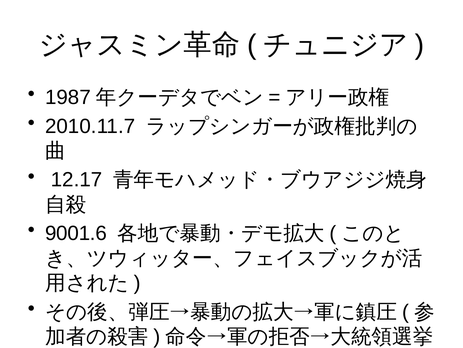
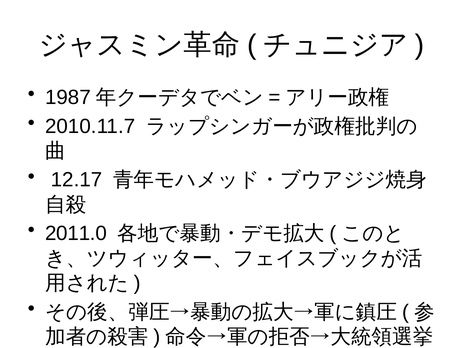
9001.6: 9001.6 -> 2011.0
